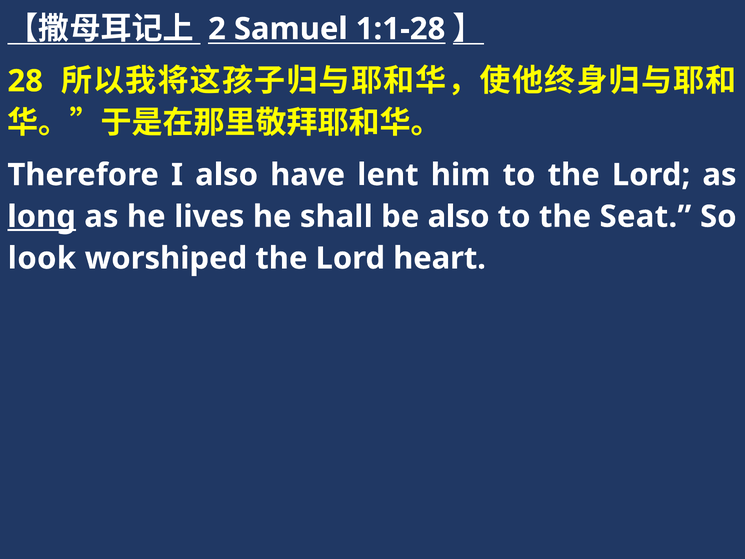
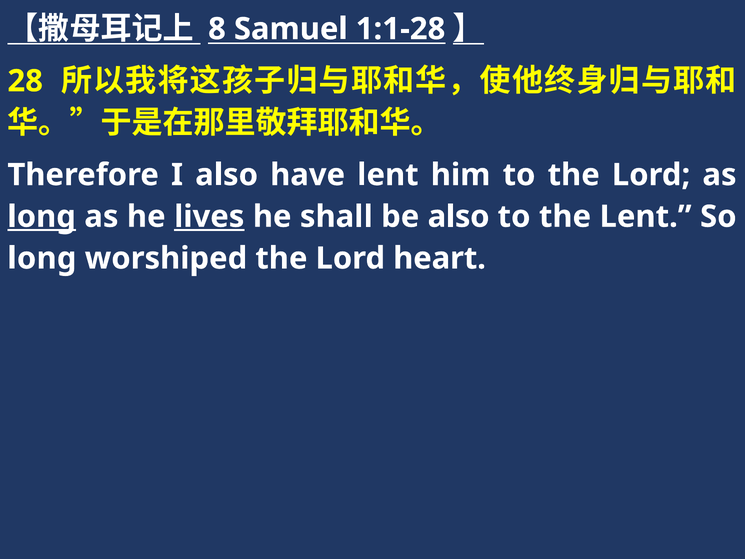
2: 2 -> 8
lives underline: none -> present
the Seat: Seat -> Lent
look at (42, 258): look -> long
